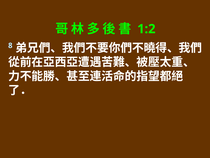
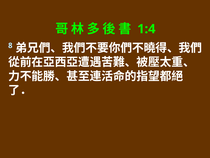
1:2: 1:2 -> 1:4
